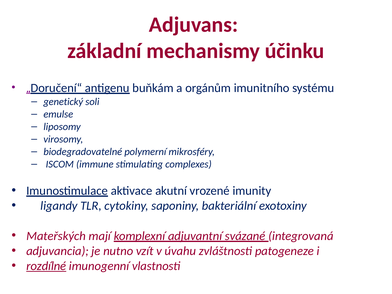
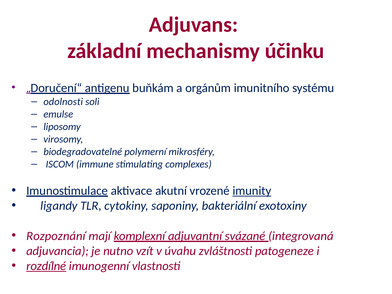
genetický: genetický -> odolnosti
imunity underline: none -> present
Mateřských: Mateřských -> Rozpoznání
